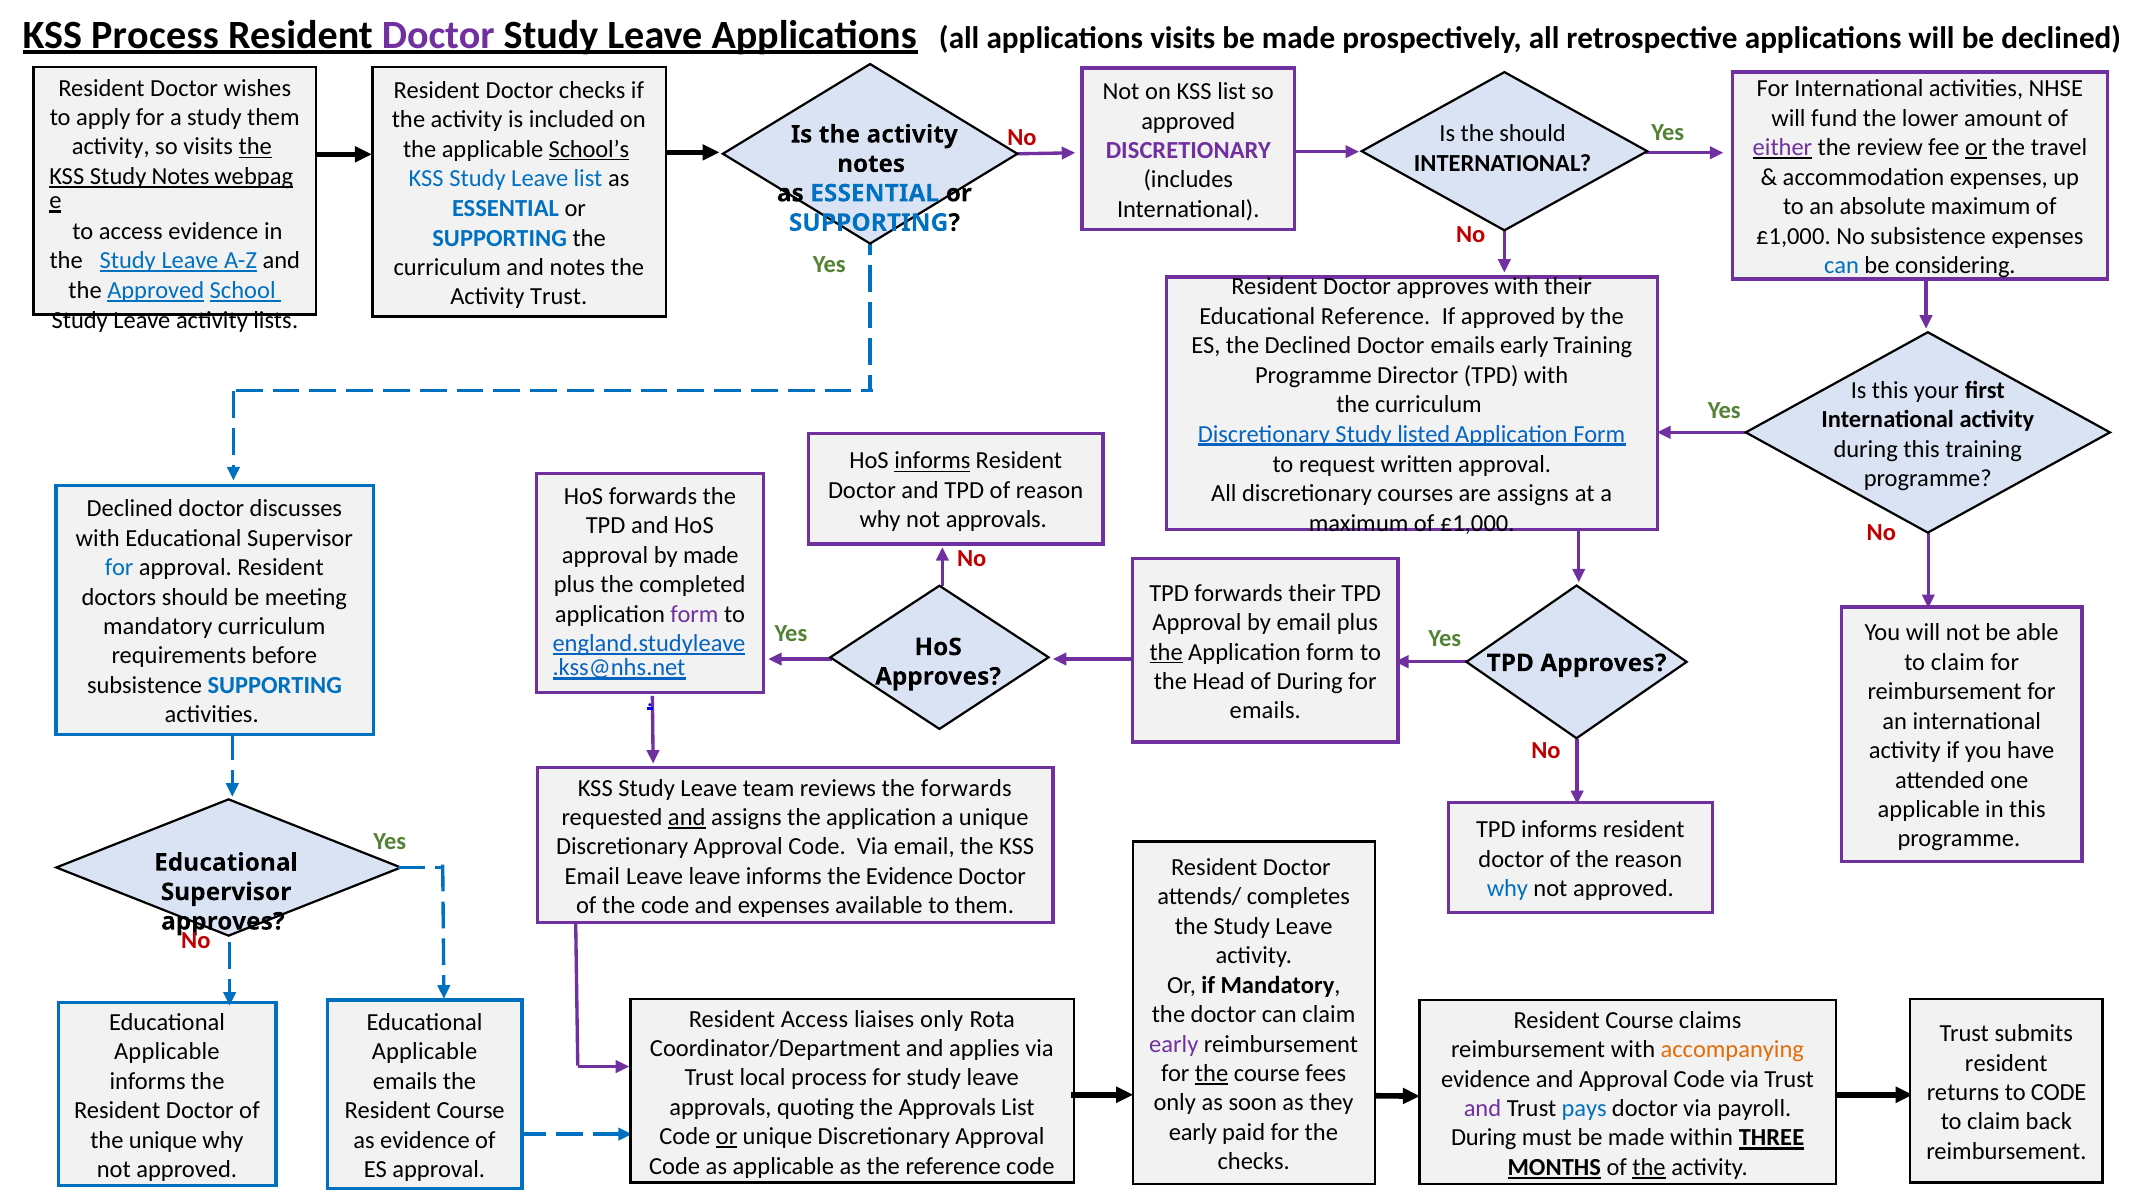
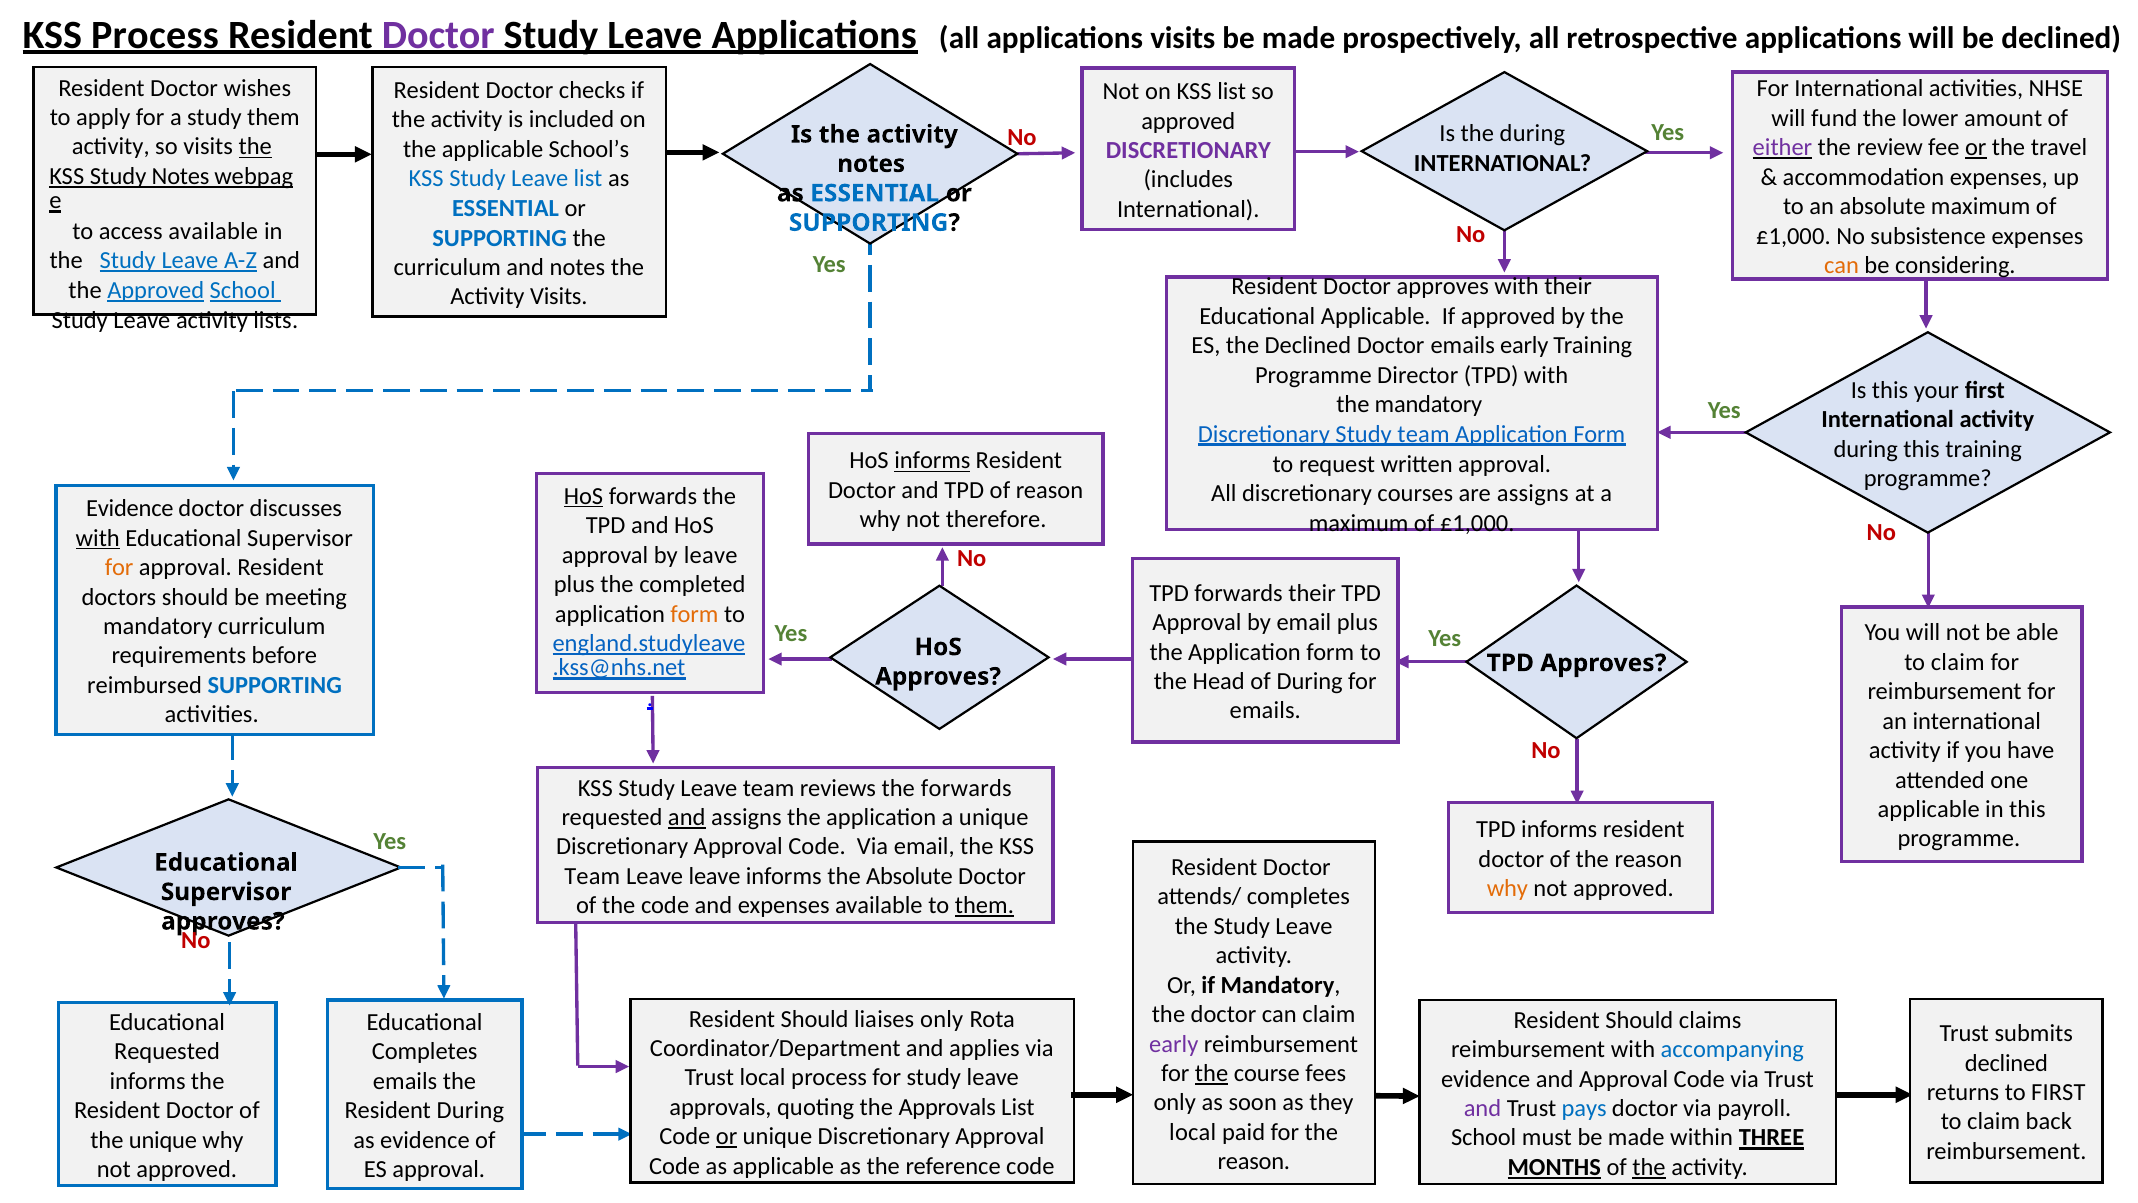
the should: should -> during
School’s underline: present -> none
access evidence: evidence -> available
can at (1842, 265) colour: blue -> orange
Trust at (559, 297): Trust -> Visits
Educational Reference: Reference -> Applicable
curriculum at (1428, 404): curriculum -> mandatory
Study listed: listed -> team
HoS at (584, 496) underline: none -> present
Declined at (130, 509): Declined -> Evidence
not approvals: approvals -> therefore
with at (98, 538) underline: none -> present
by made: made -> leave
for at (119, 567) colour: blue -> orange
form at (694, 614) colour: purple -> orange
the at (1166, 652) underline: present -> none
subsistence at (145, 685): subsistence -> reimbursed
Email at (592, 876): Email -> Team
the Evidence: Evidence -> Absolute
why at (1507, 888) colour: blue -> orange
them at (984, 905) underline: none -> present
Access at (814, 1019): Access -> Should
Course at (1639, 1020): Course -> Should
accompanying colour: orange -> blue
Applicable at (167, 1051): Applicable -> Requested
Applicable at (425, 1051): Applicable -> Completes
resident at (2006, 1063): resident -> declined
to CODE: CODE -> FIRST
Course at (471, 1110): Course -> During
early at (1193, 1132): early -> local
During at (1484, 1138): During -> School
checks at (1254, 1161): checks -> reason
